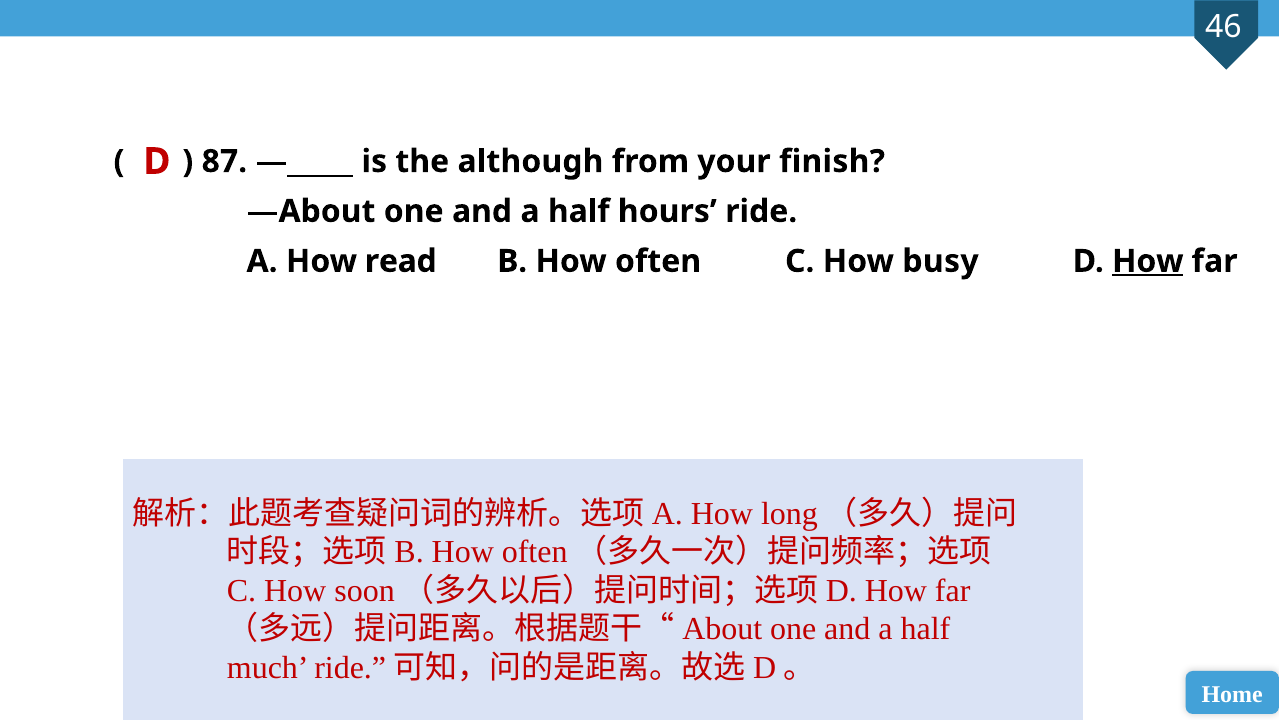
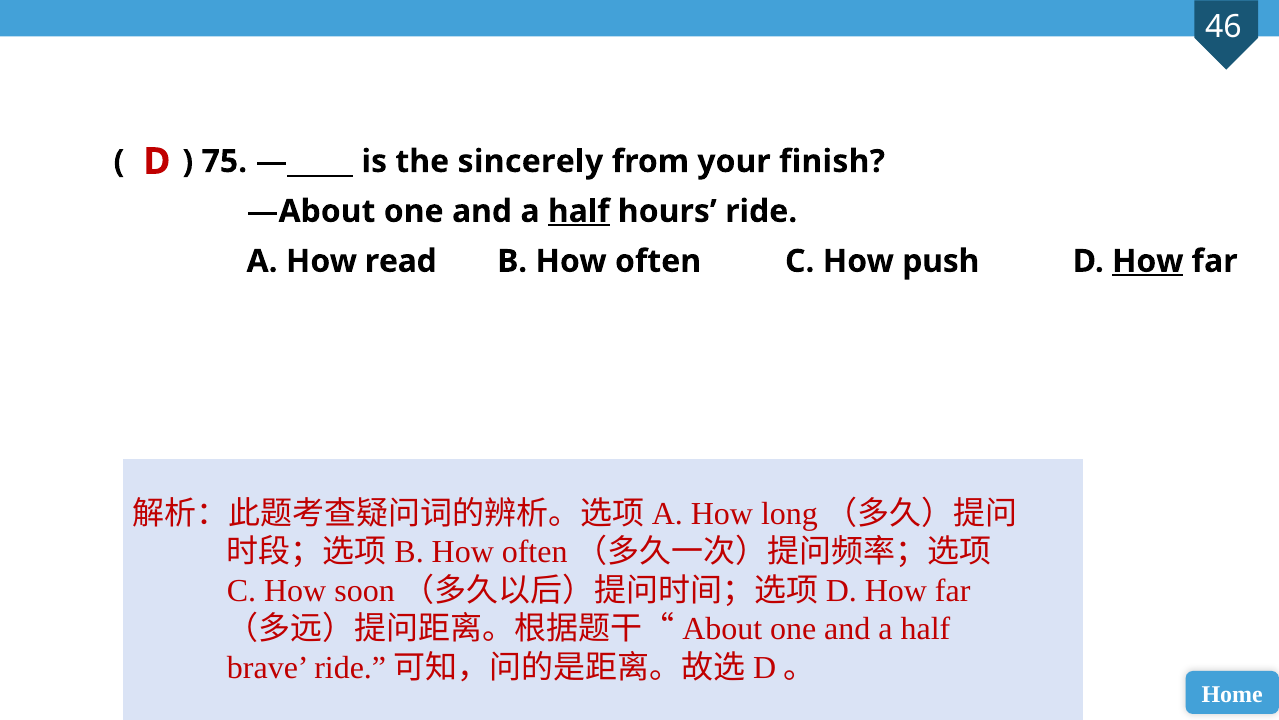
87: 87 -> 75
although: although -> sincerely
half at (579, 211) underline: none -> present
busy: busy -> push
much: much -> brave
